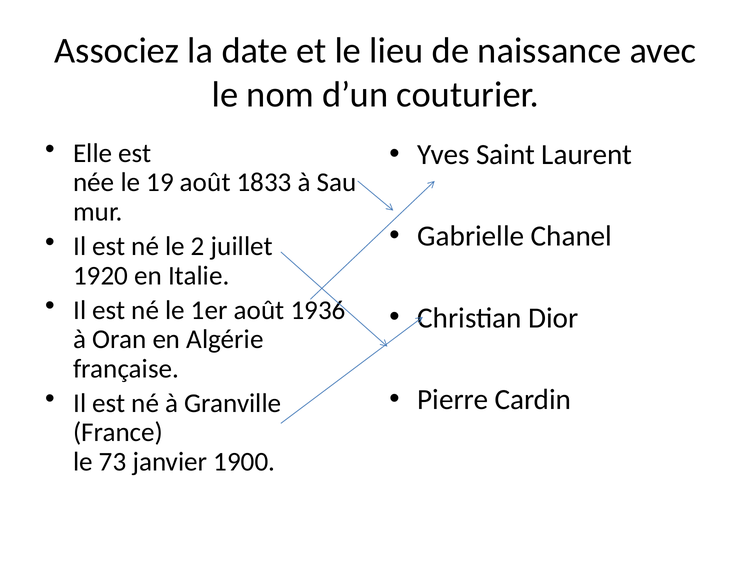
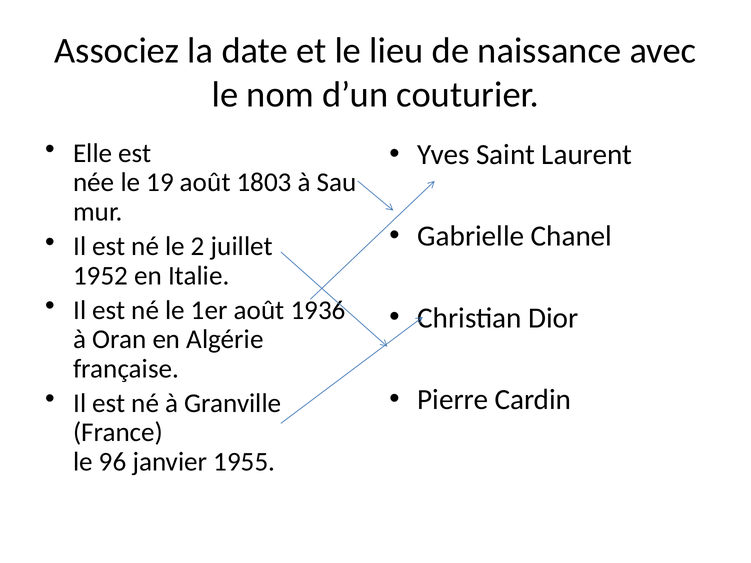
1833: 1833 -> 1803
1920: 1920 -> 1952
73: 73 -> 96
1900: 1900 -> 1955
